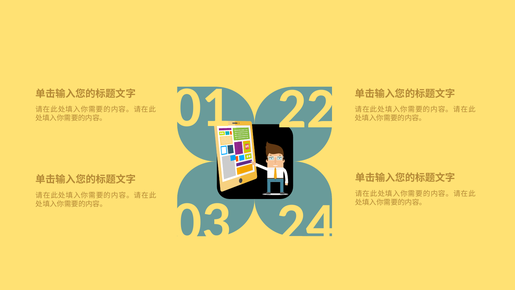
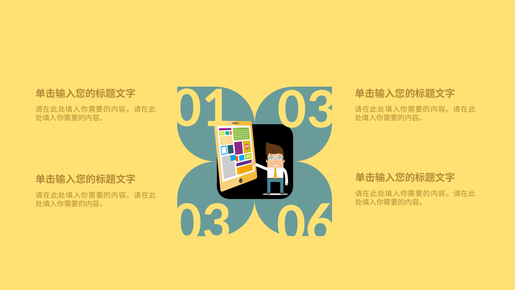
01 22: 22 -> 03
24: 24 -> 06
